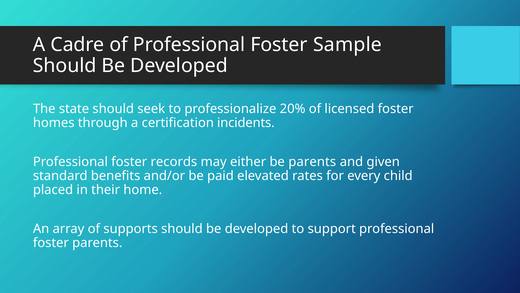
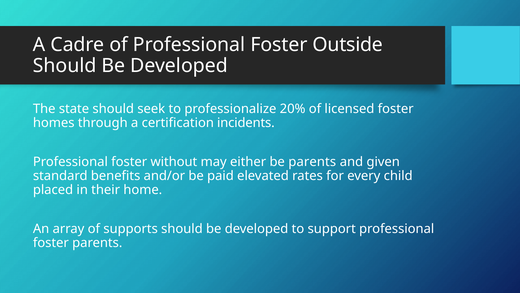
Sample: Sample -> Outside
records: records -> without
